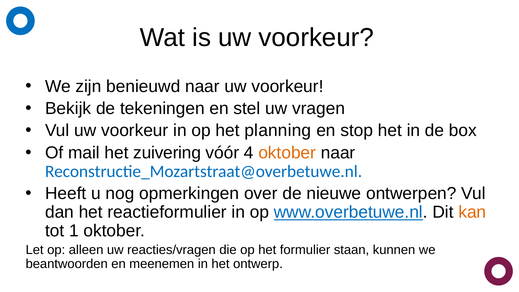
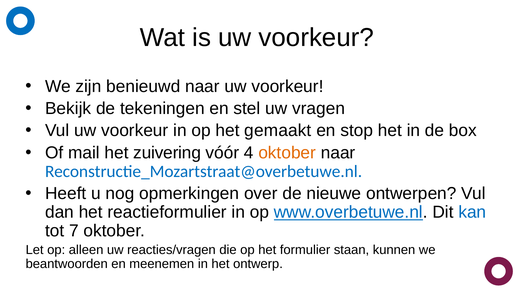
planning: planning -> gemaakt
kan colour: orange -> blue
1: 1 -> 7
